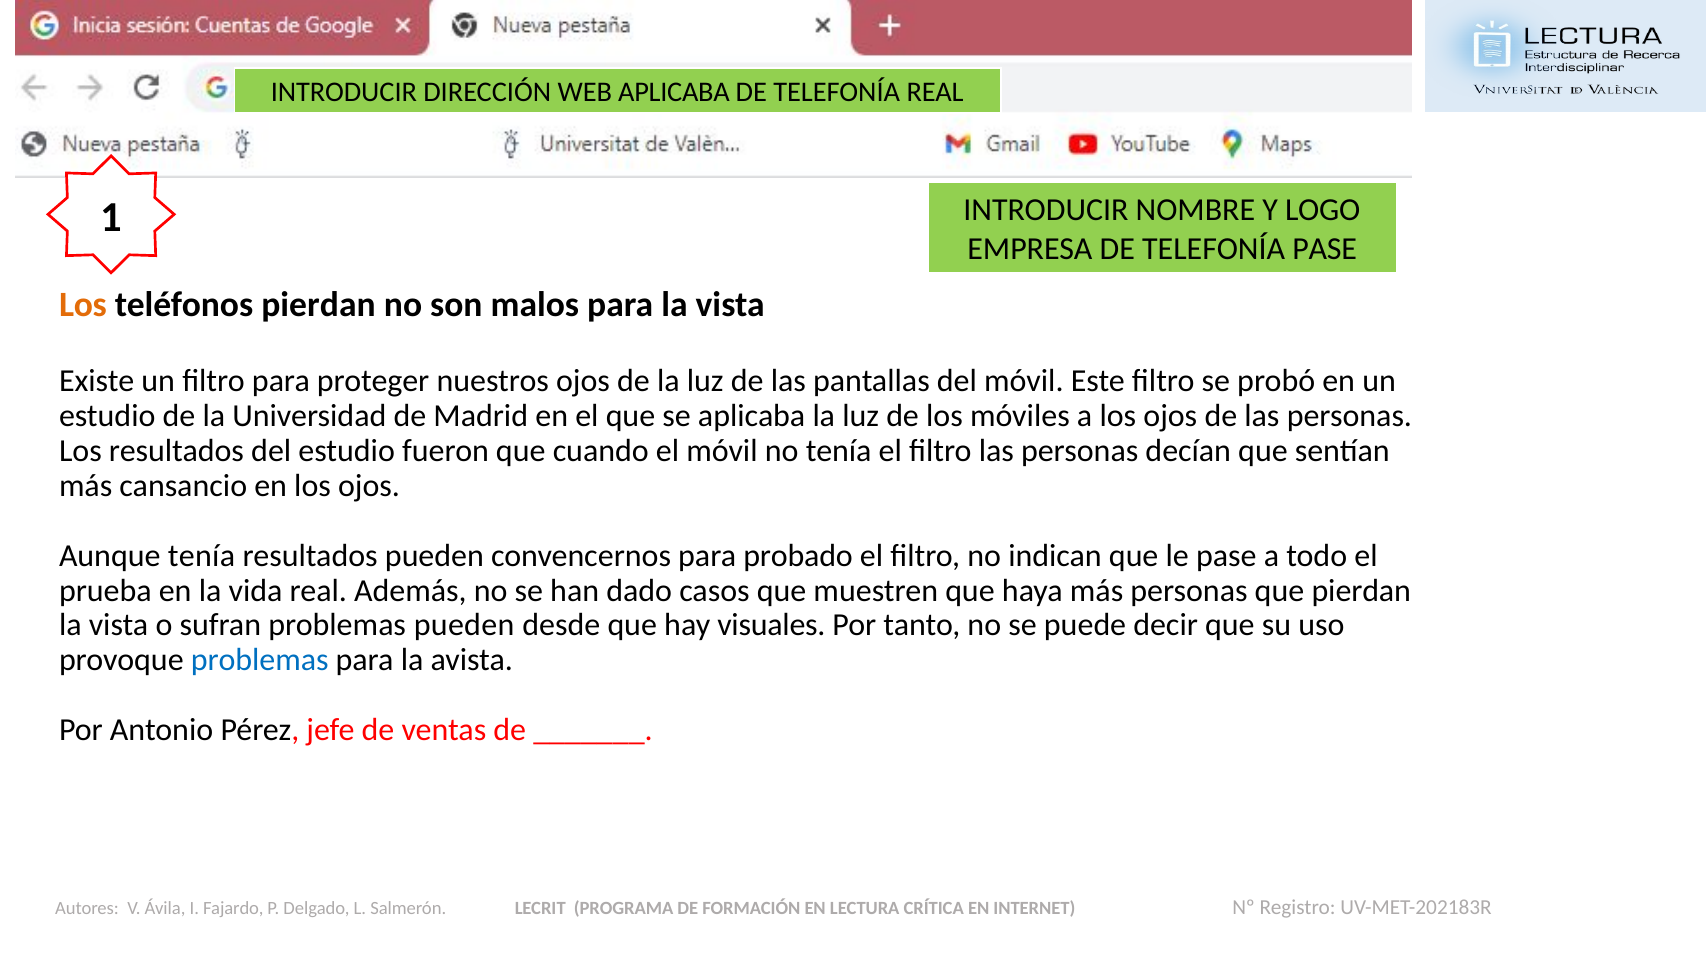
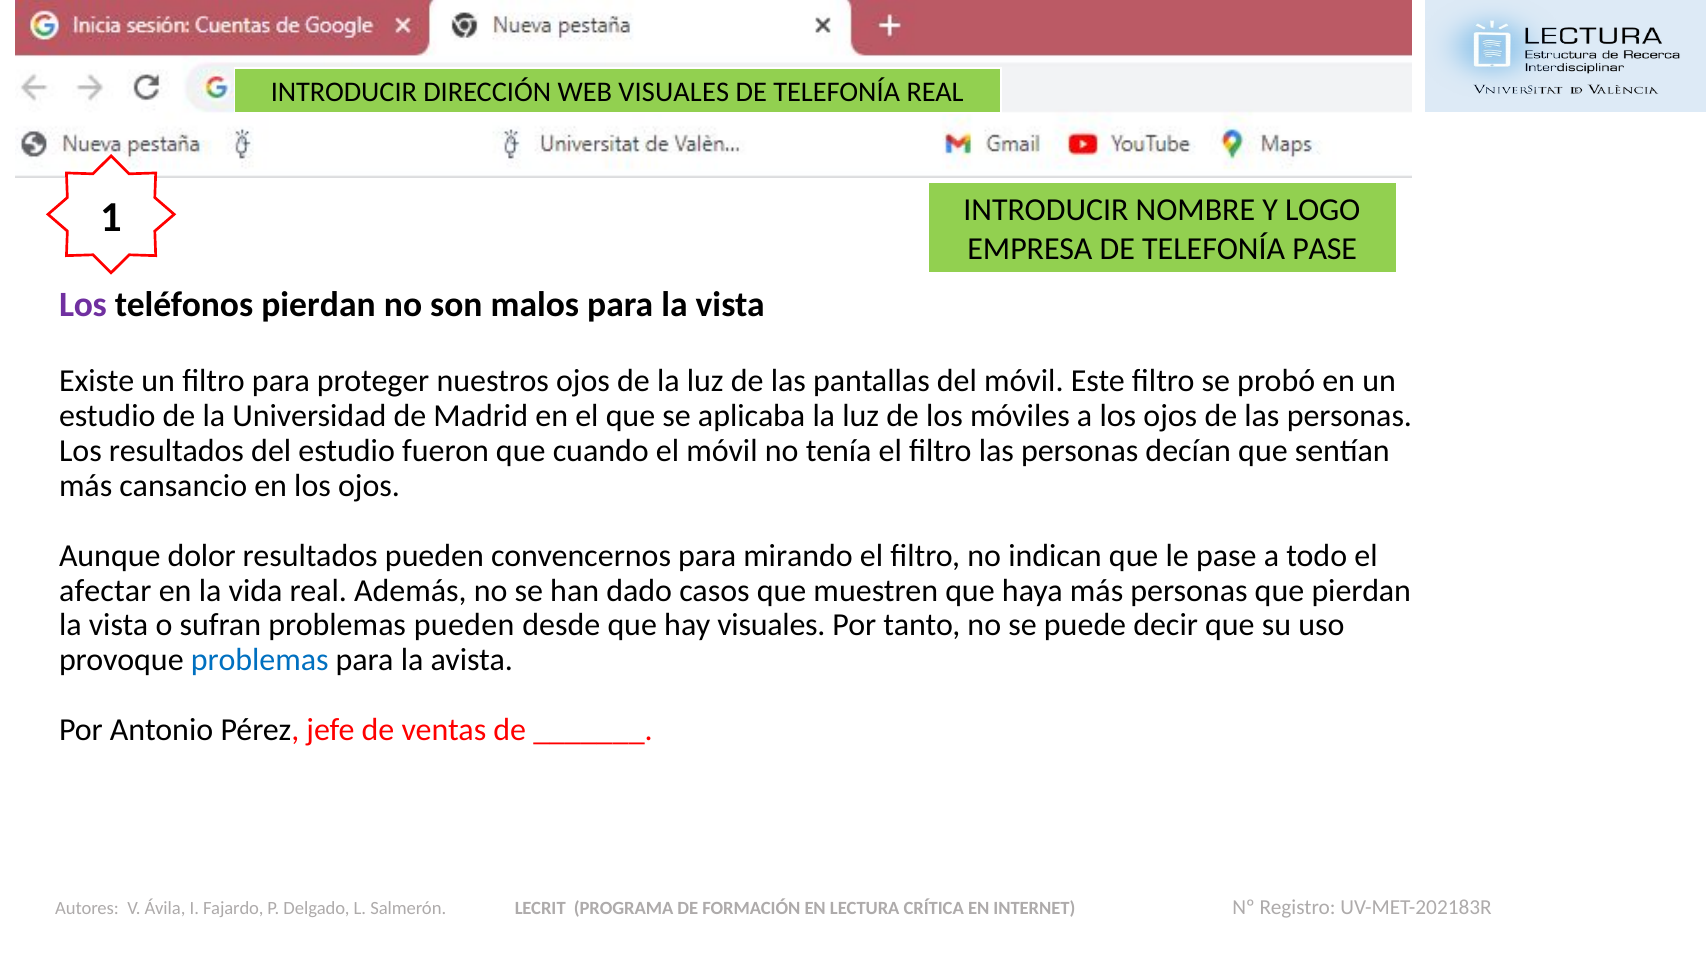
WEB APLICABA: APLICABA -> VISUALES
Los at (83, 305) colour: orange -> purple
Aunque tenía: tenía -> dolor
probado: probado -> mirando
prueba: prueba -> afectar
